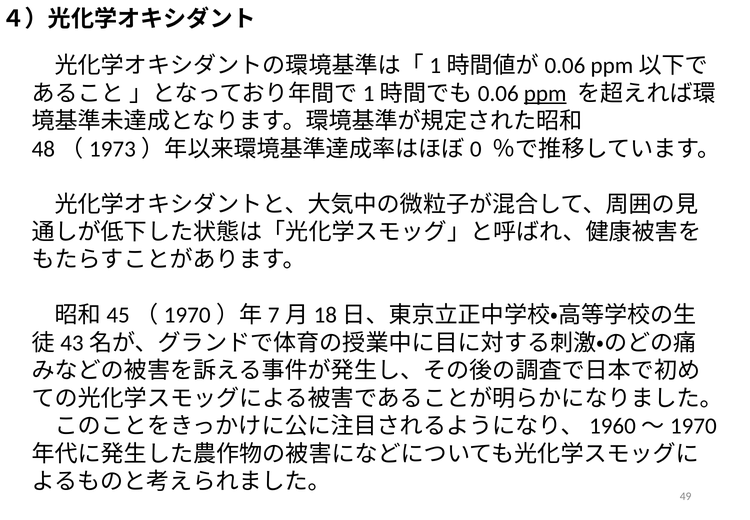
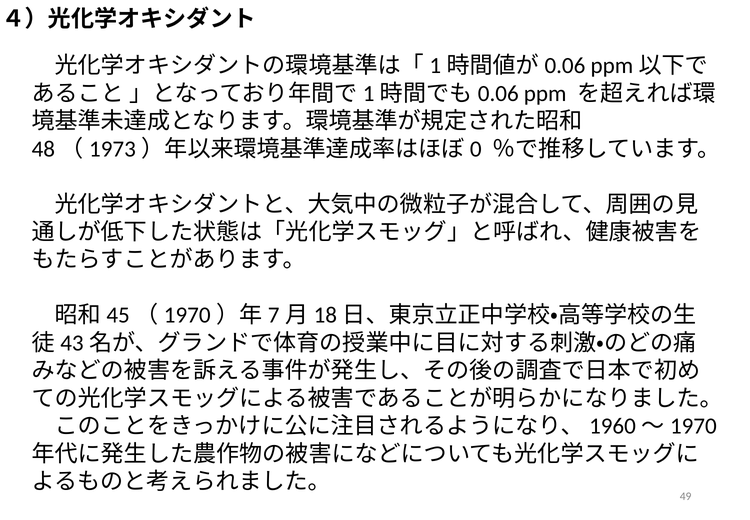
ppm underline: present -> none
